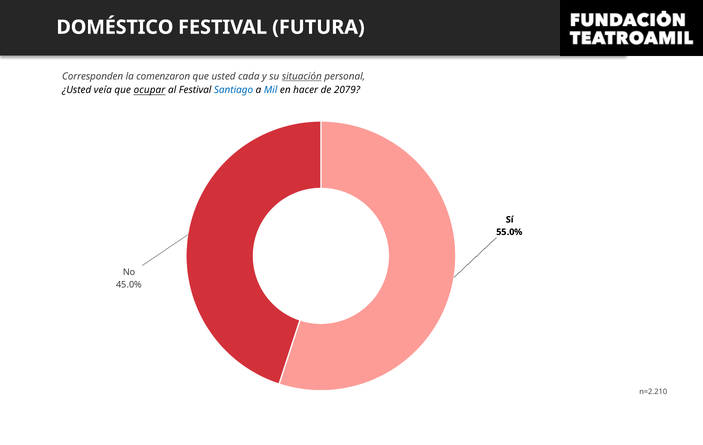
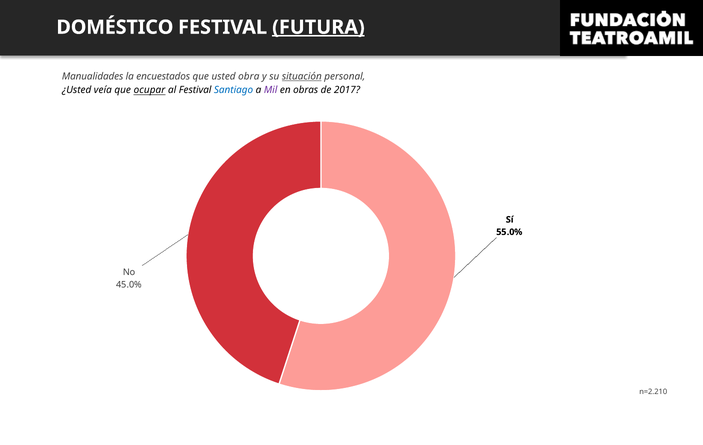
FUTURA underline: none -> present
Corresponden: Corresponden -> Manualidades
comenzaron: comenzaron -> encuestados
cada: cada -> obra
Mil colour: blue -> purple
hacer: hacer -> obras
2079: 2079 -> 2017
